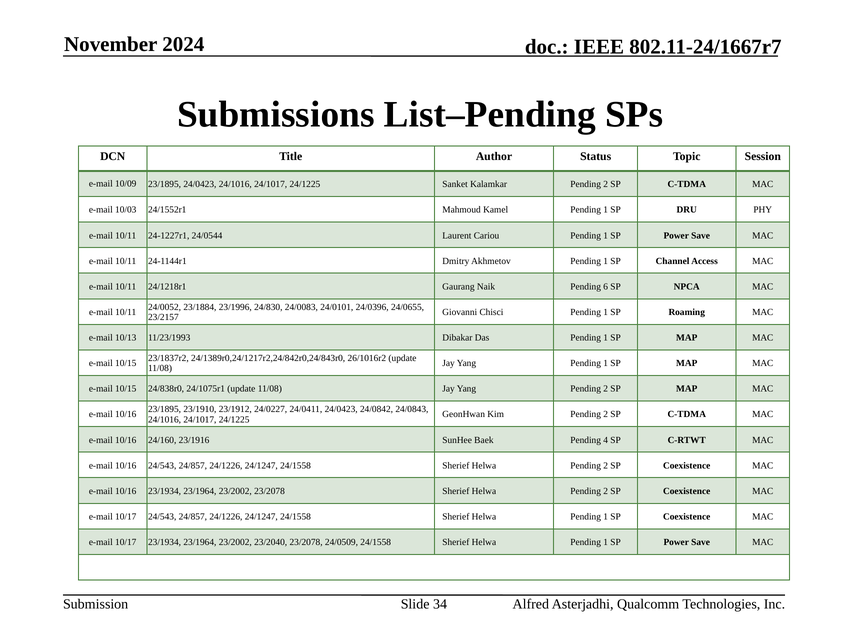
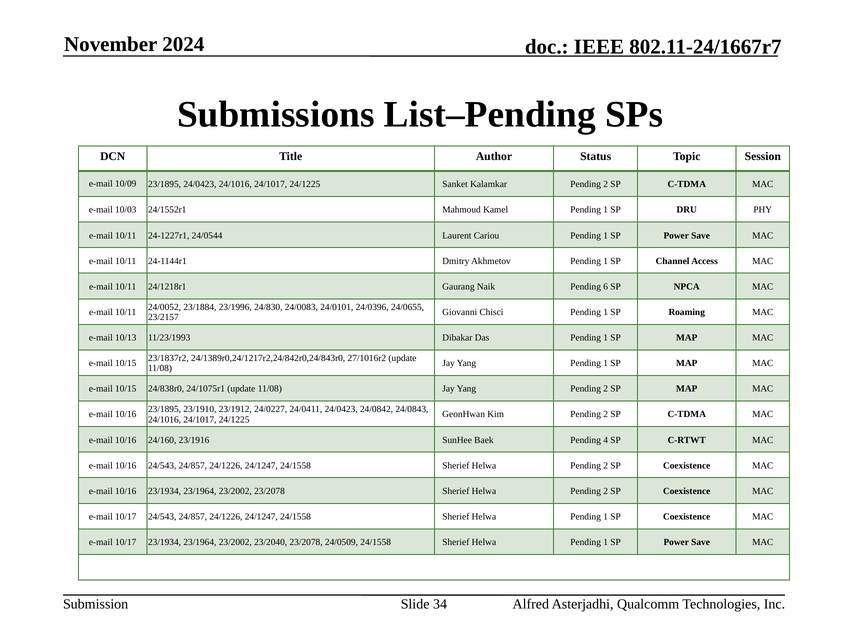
26/1016r2: 26/1016r2 -> 27/1016r2
